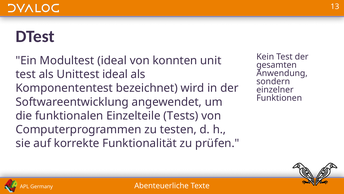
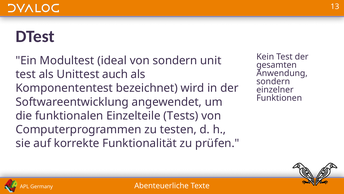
von konnten: konnten -> sondern
Unittest ideal: ideal -> auch
